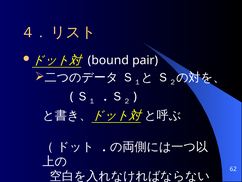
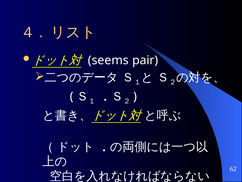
bound: bound -> seems
